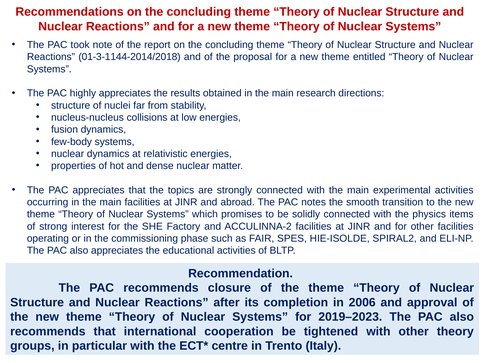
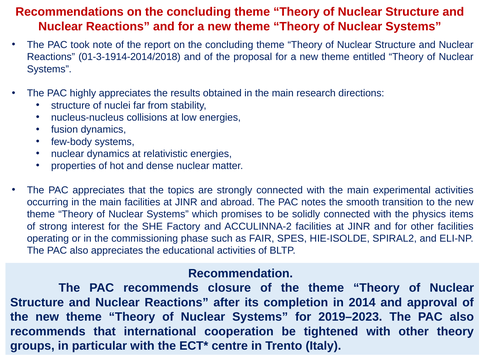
01-3-1144-2014/2018: 01-3-1144-2014/2018 -> 01-3-1914-2014/2018
2006: 2006 -> 2014
